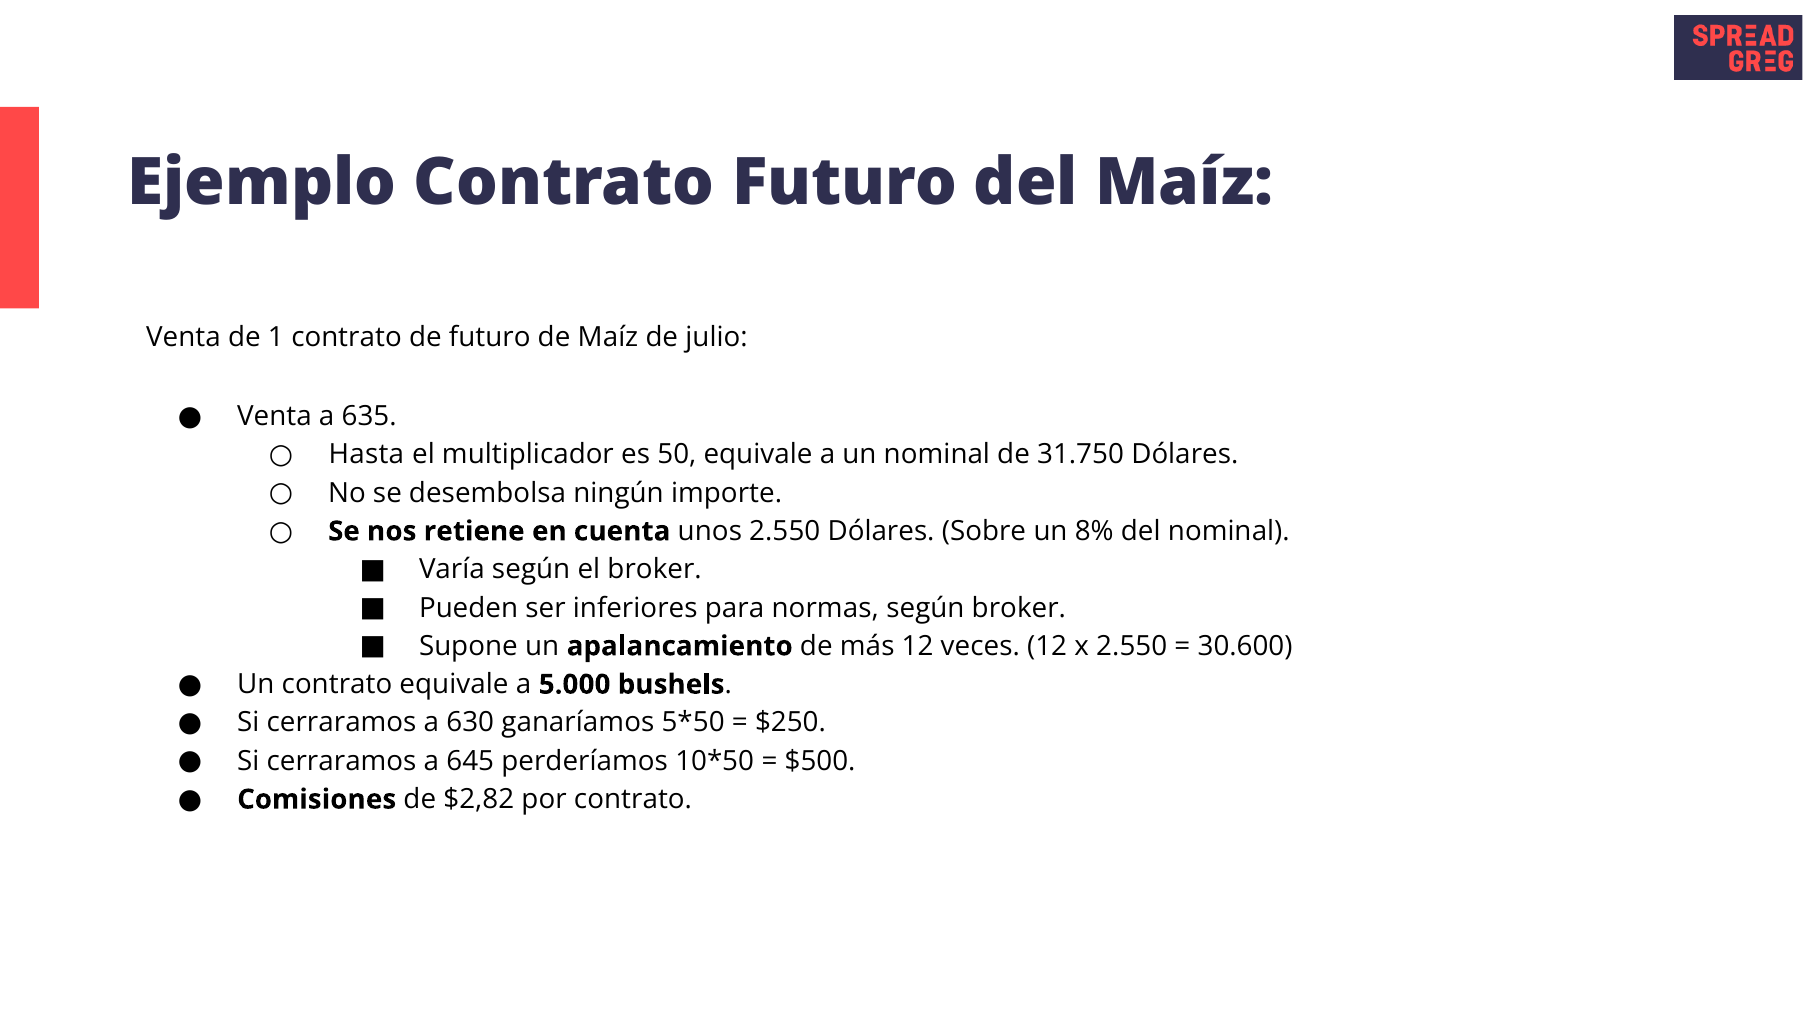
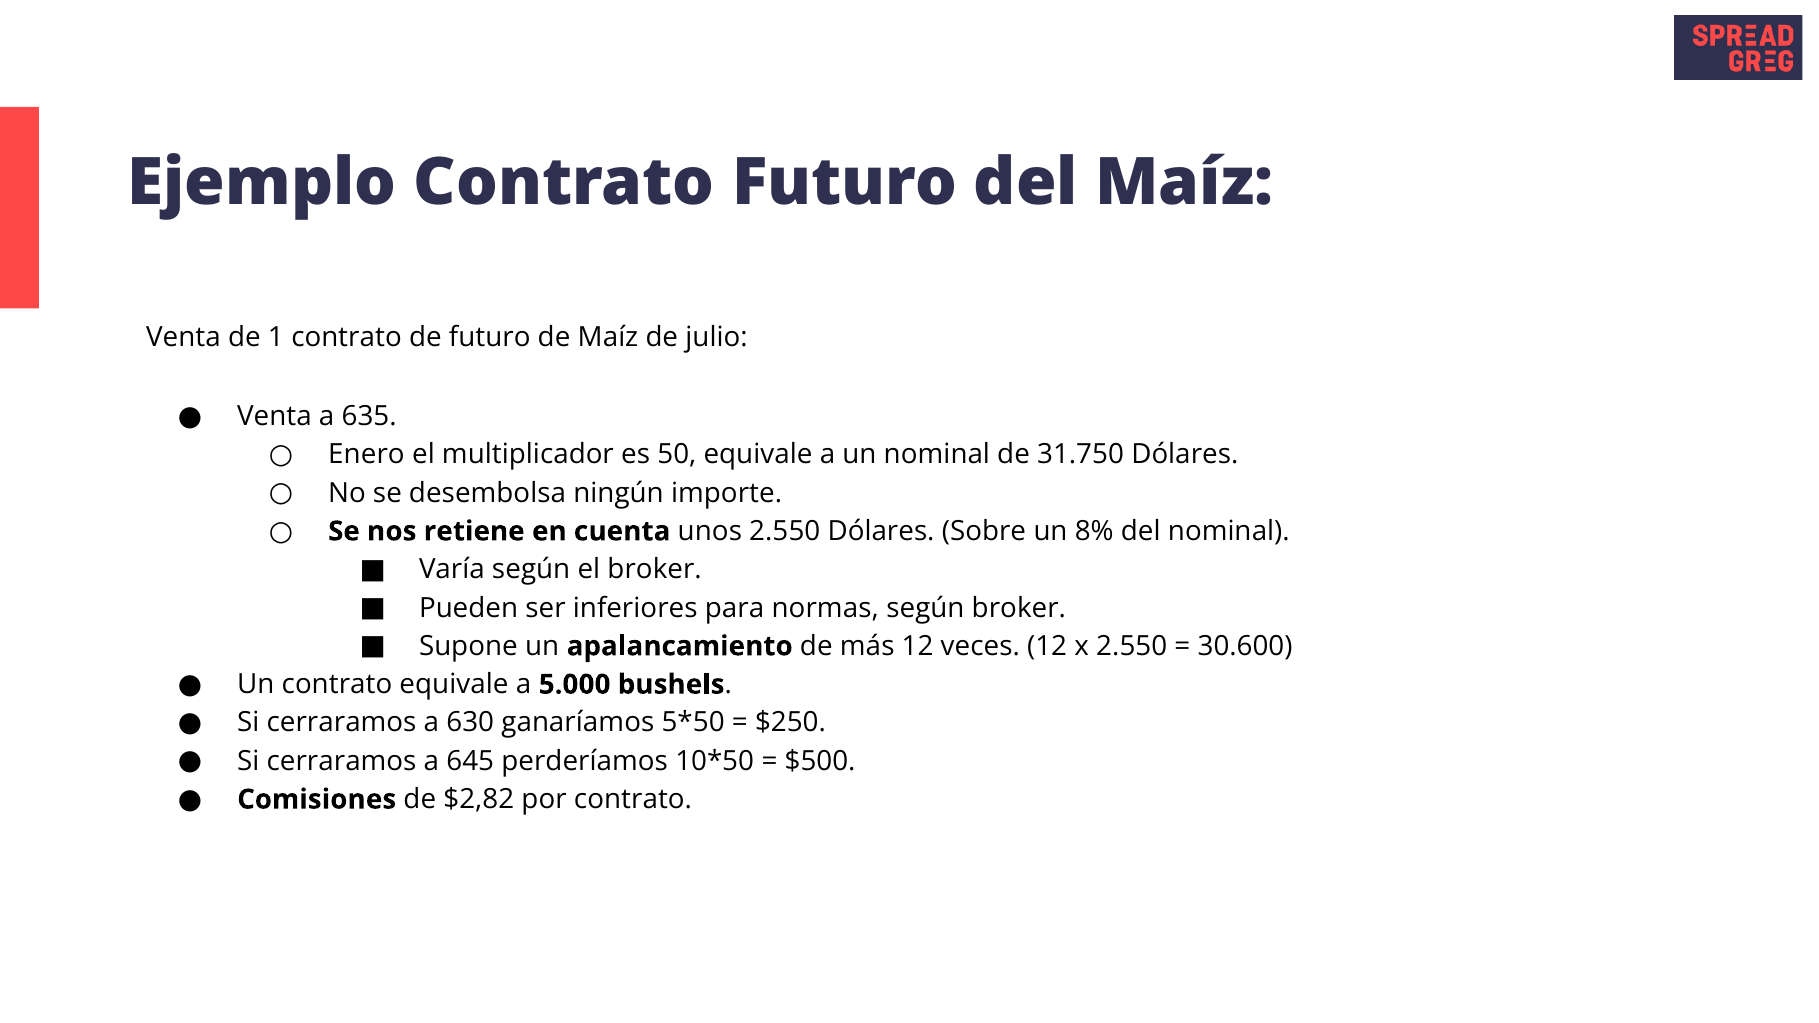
Hasta: Hasta -> Enero
